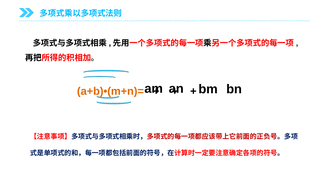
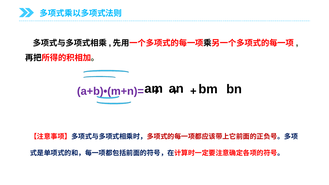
a+b)•(m+n)= colour: orange -> purple
